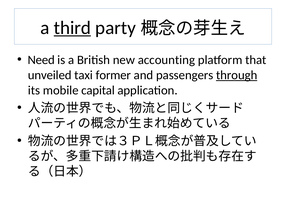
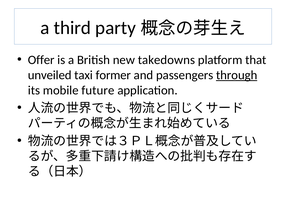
third underline: present -> none
Need: Need -> Offer
accounting: accounting -> takedowns
capital: capital -> future
